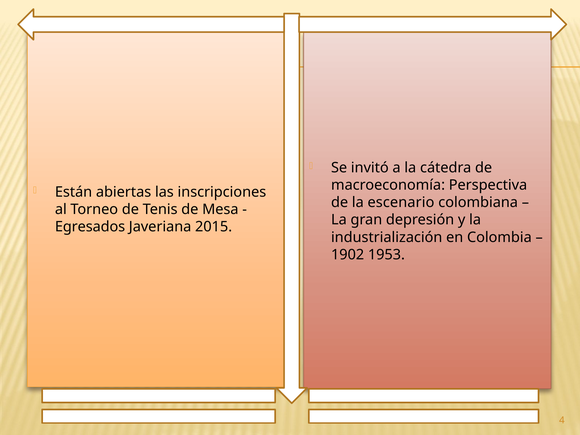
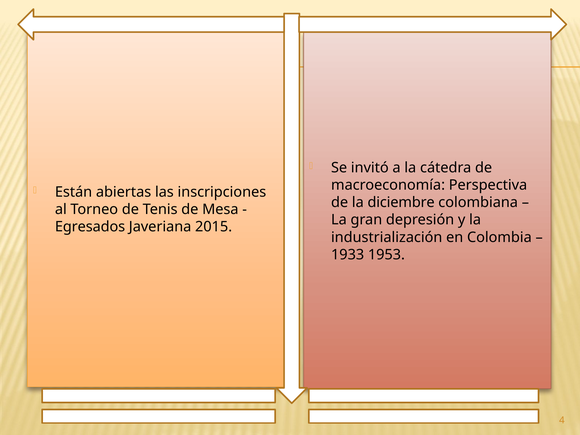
escenario: escenario -> diciembre
1902: 1902 -> 1933
